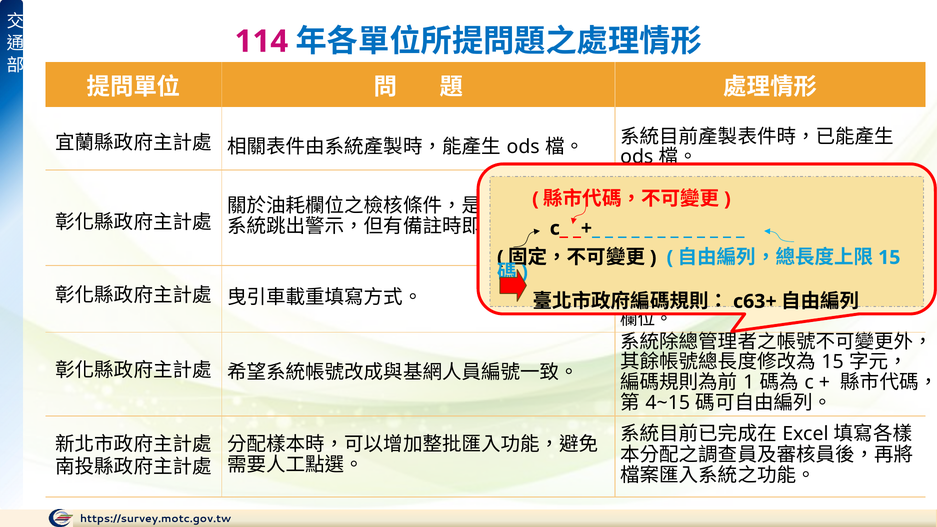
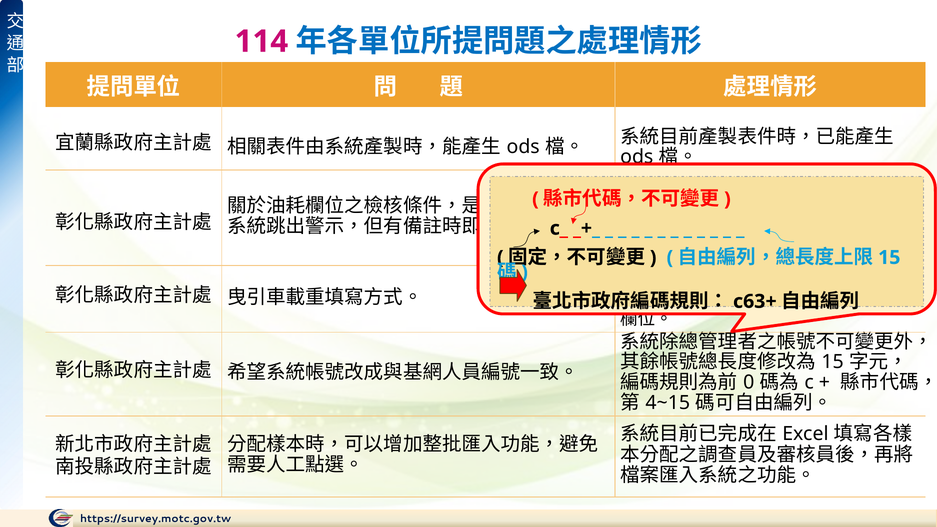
1: 1 -> 0
